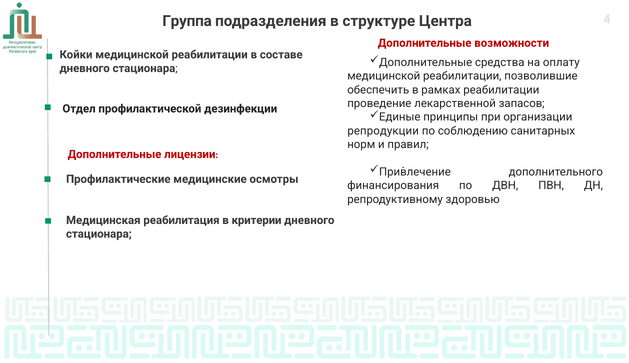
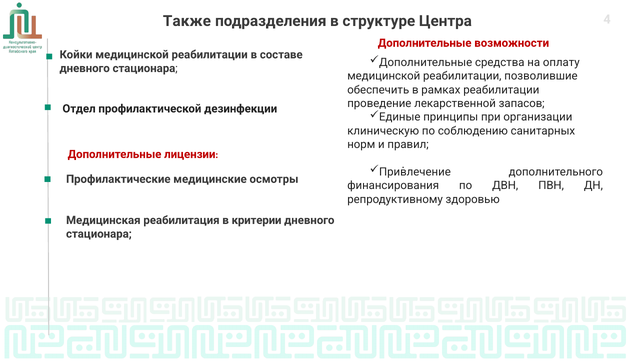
Группа: Группа -> Также
репродукции: репродукции -> клиническую
